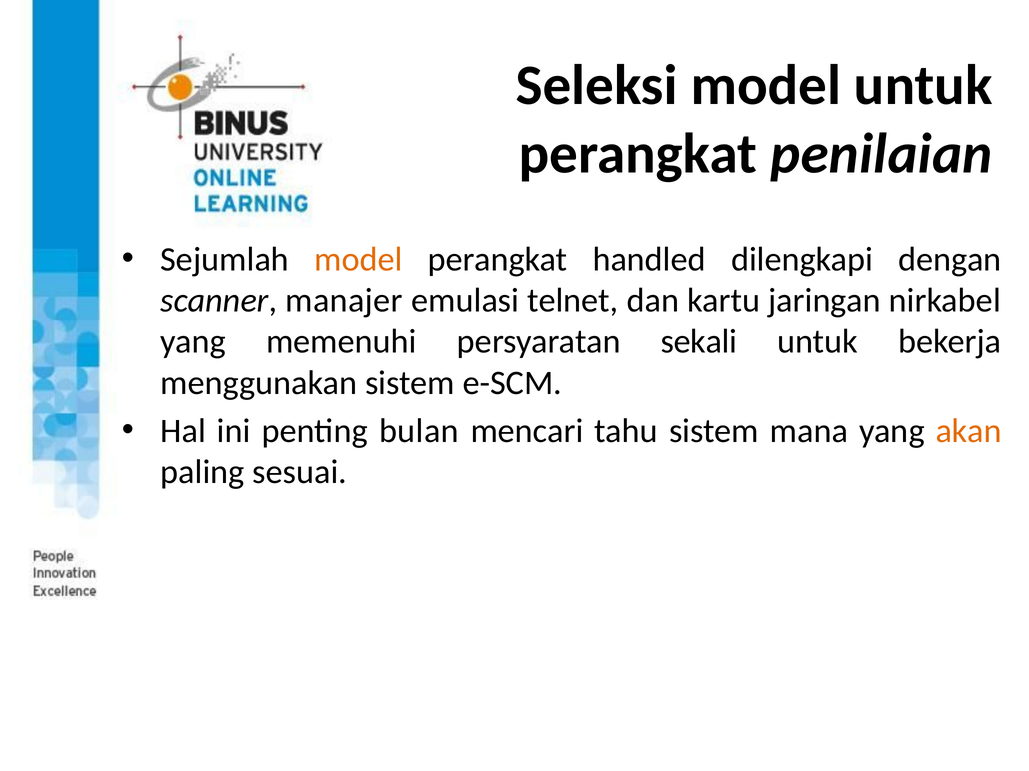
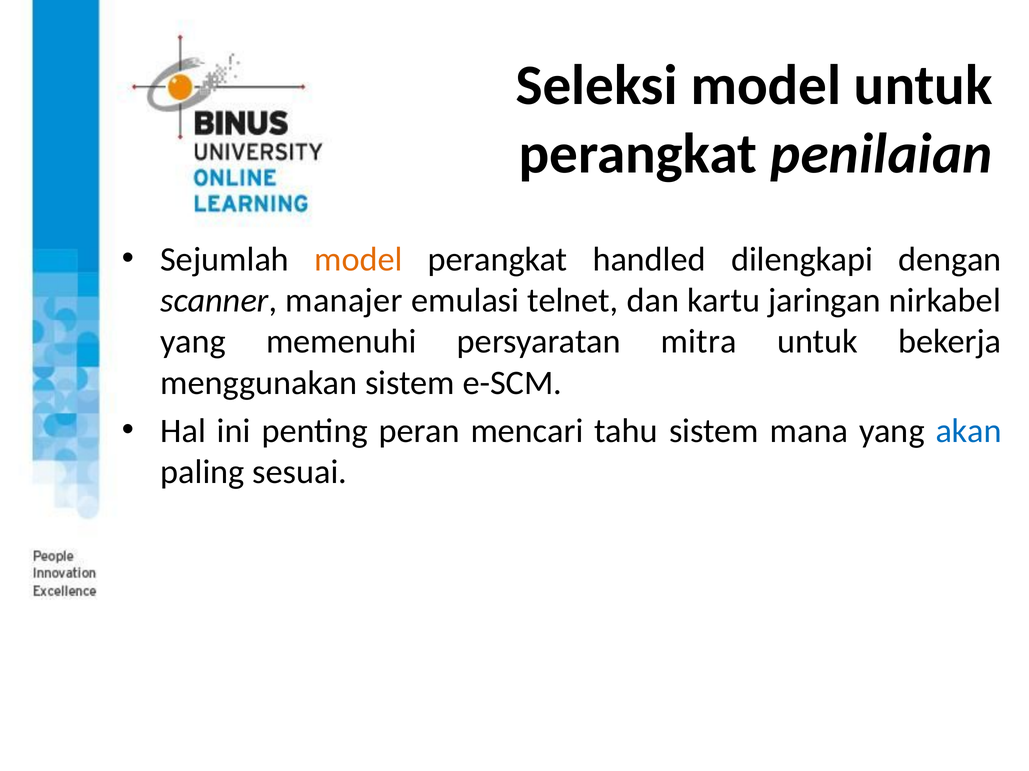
sekali: sekali -> mitra
bulan: bulan -> peran
akan colour: orange -> blue
